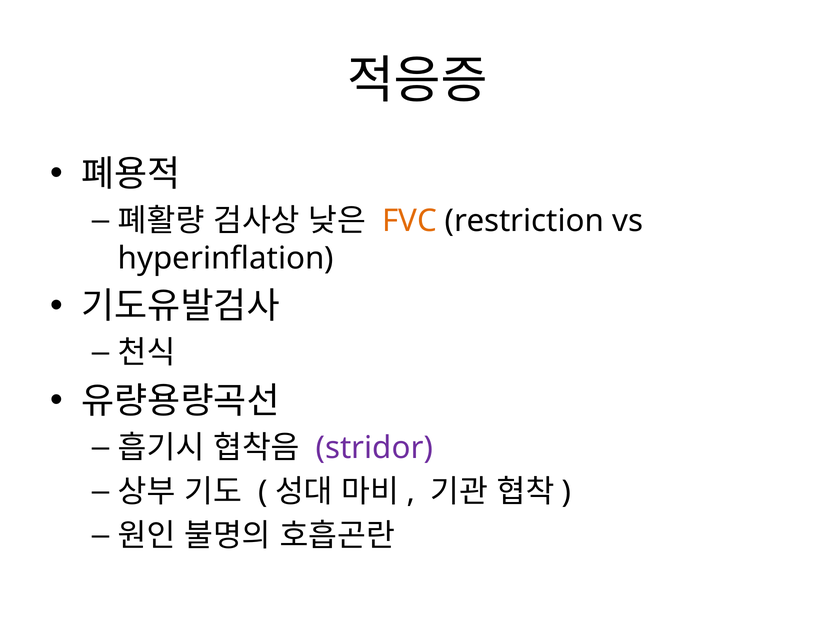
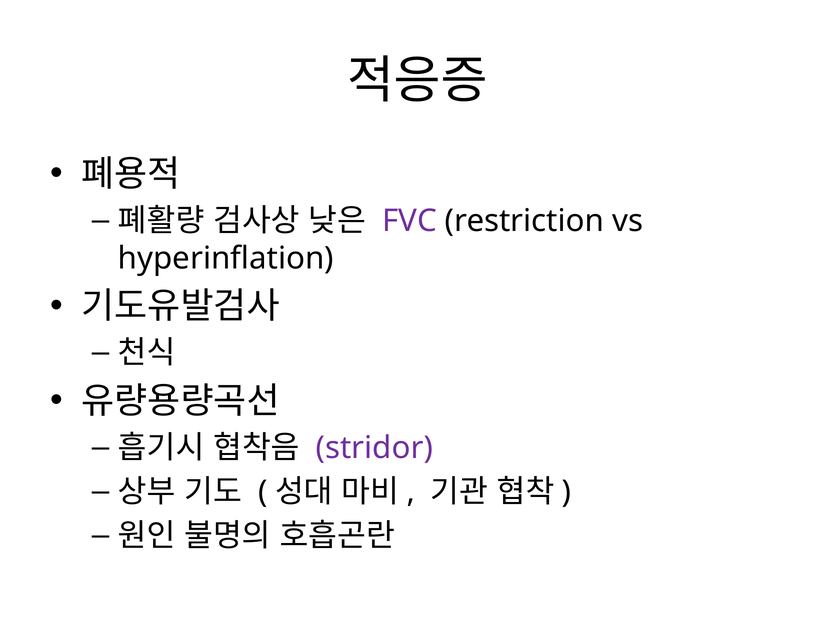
FVC colour: orange -> purple
